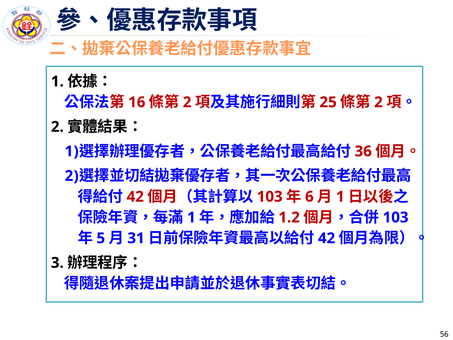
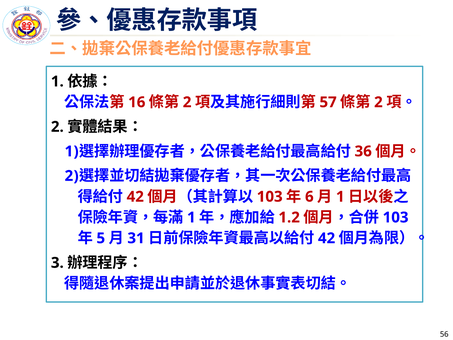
25: 25 -> 57
